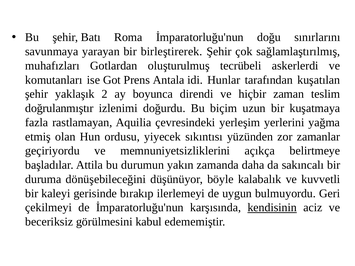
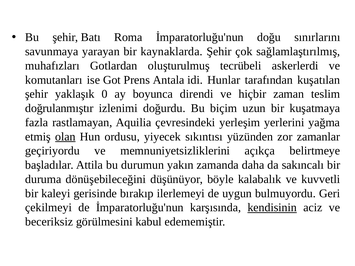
birleştirerek: birleştirerek -> kaynaklarda
2: 2 -> 0
olan underline: none -> present
